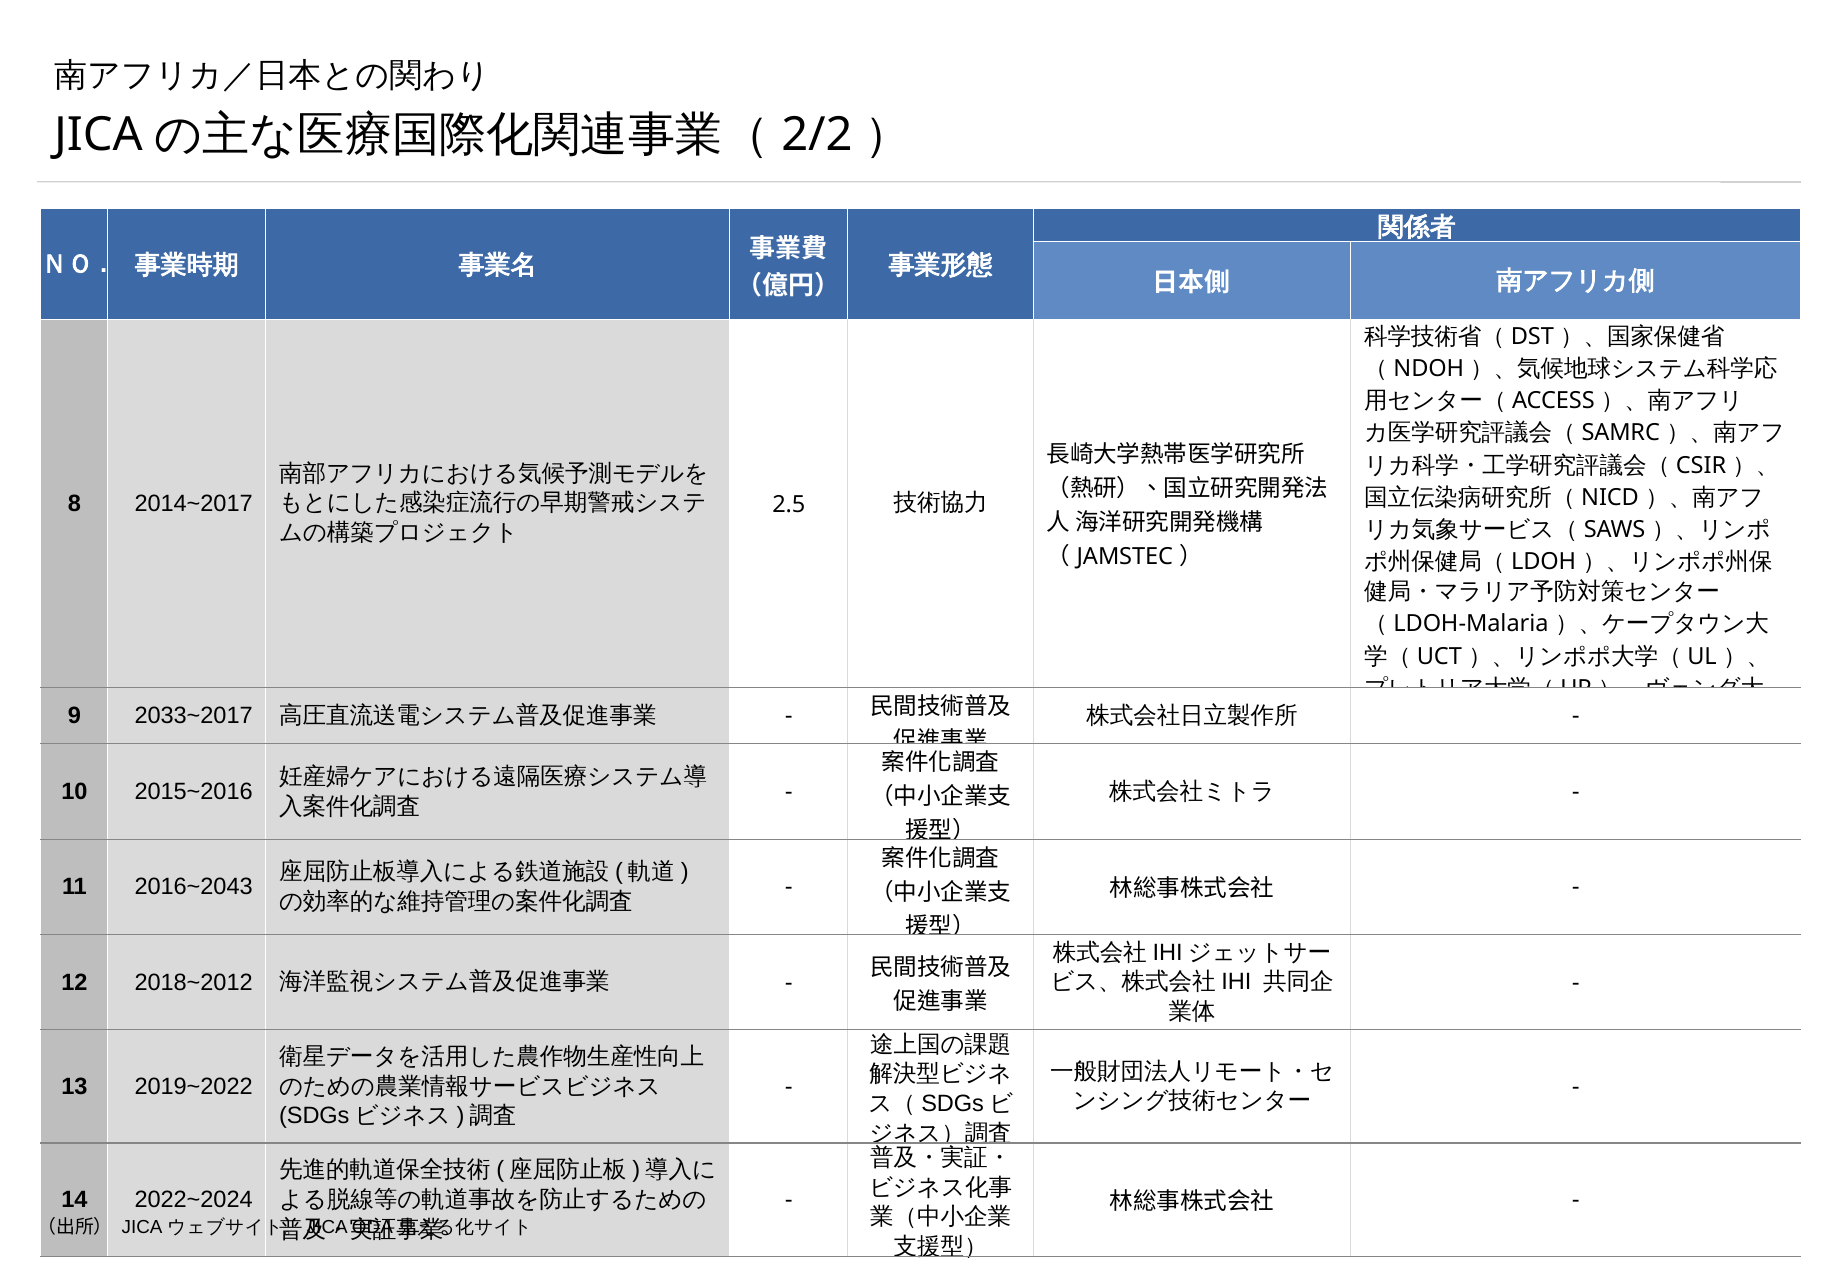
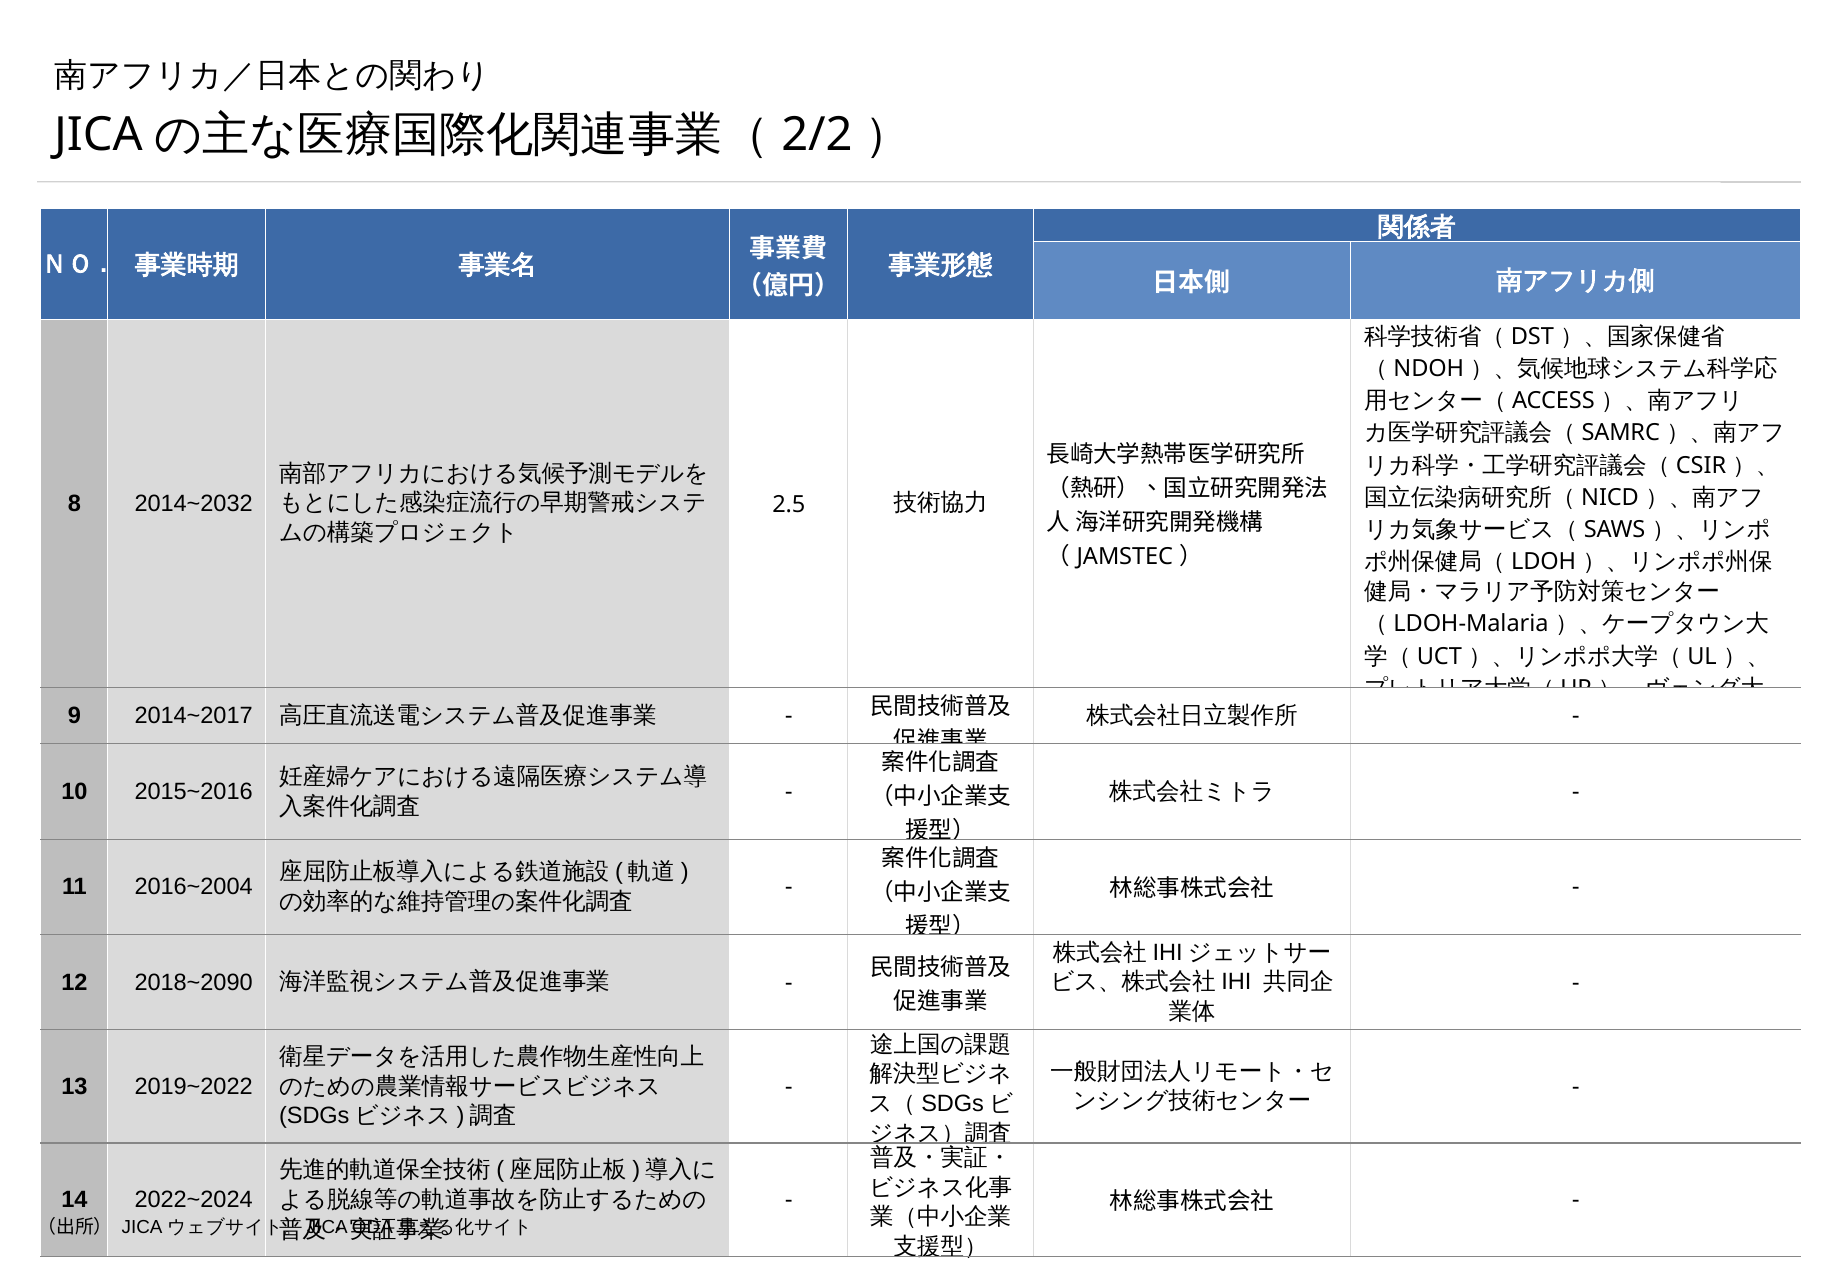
2014~2017: 2014~2017 -> 2014~2032
2033~2017: 2033~2017 -> 2014~2017
2016~2043: 2016~2043 -> 2016~2004
2018~2012: 2018~2012 -> 2018~2090
